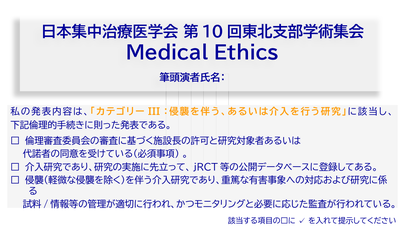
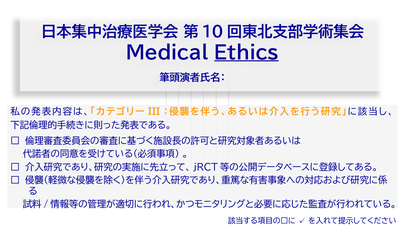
Ethics underline: none -> present
